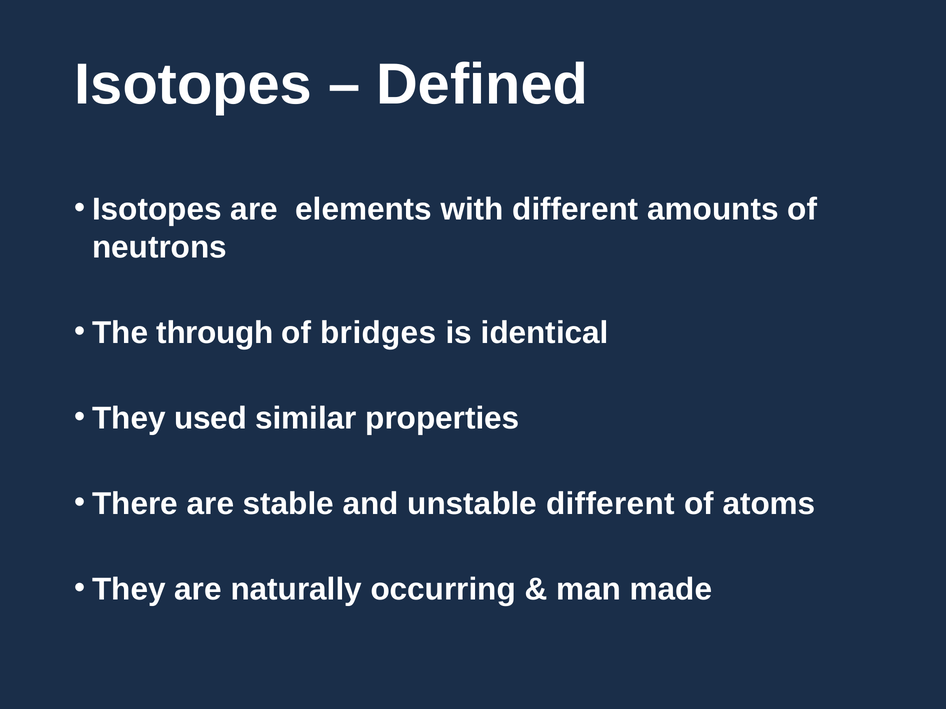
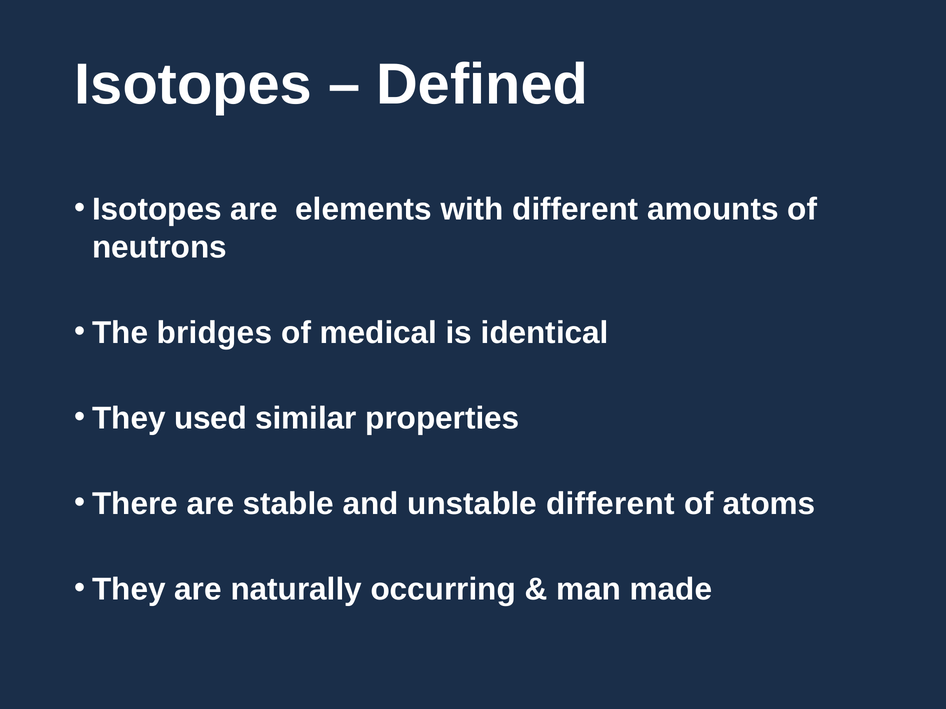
through: through -> bridges
bridges: bridges -> medical
